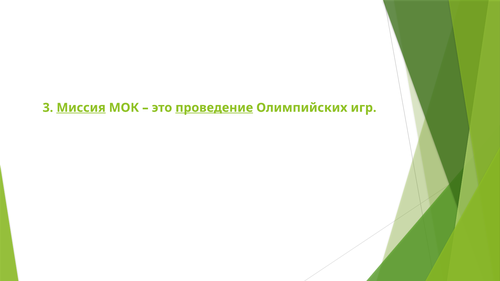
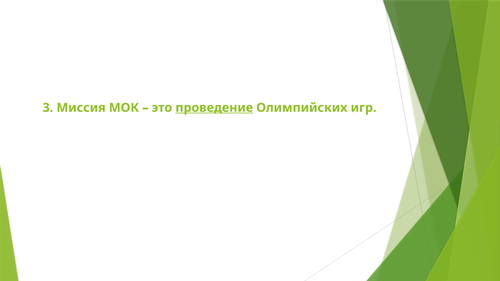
Миссия underline: present -> none
